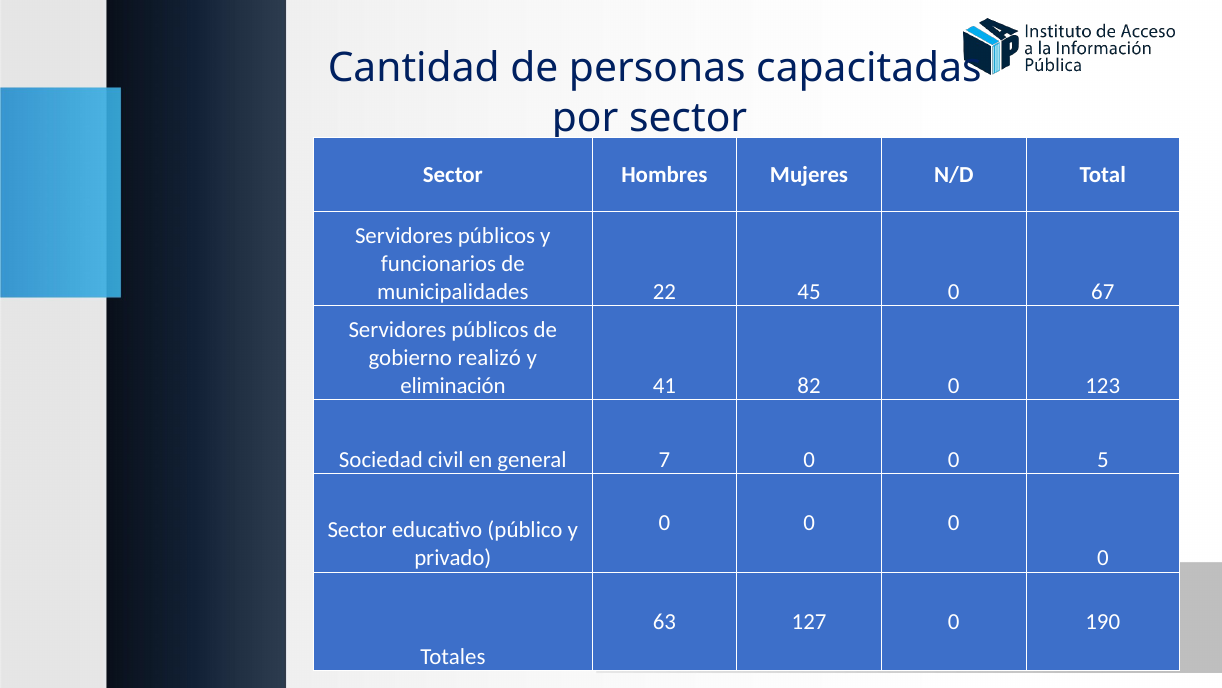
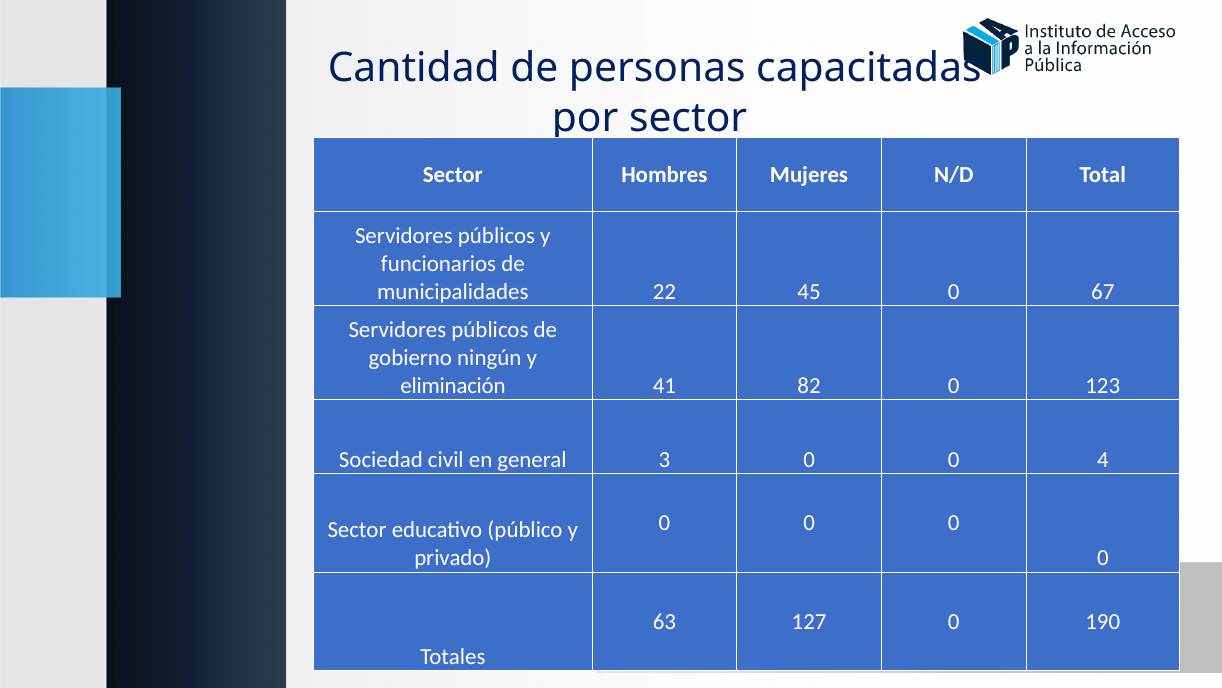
realizó: realizó -> ningún
7: 7 -> 3
5: 5 -> 4
